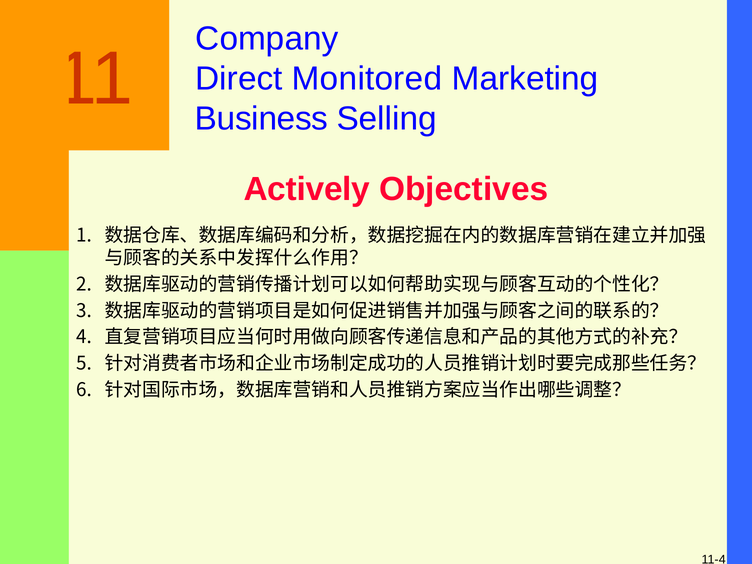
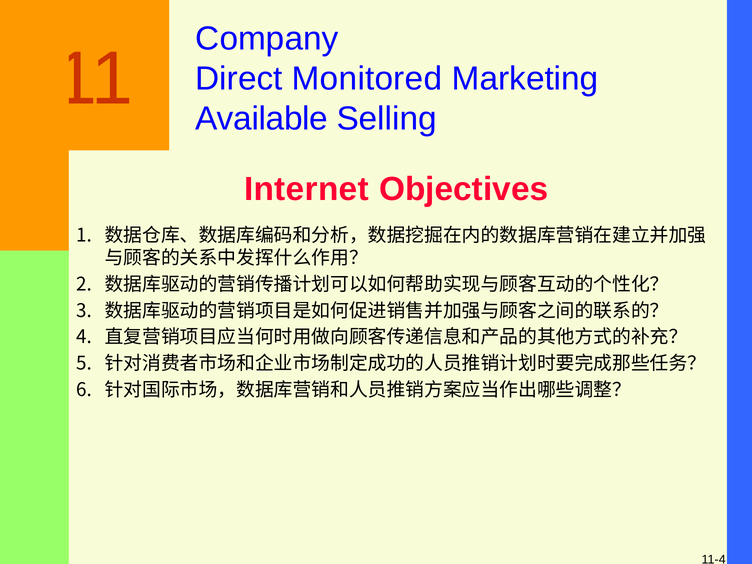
Business: Business -> Available
Actively: Actively -> Internet
